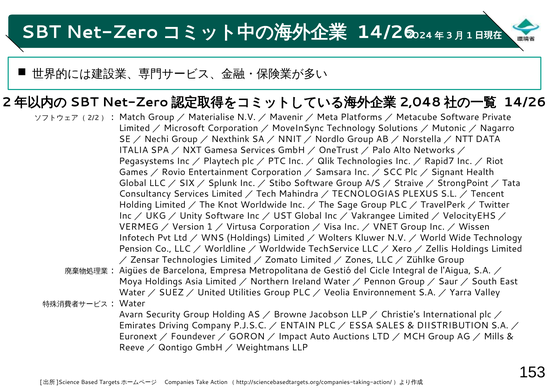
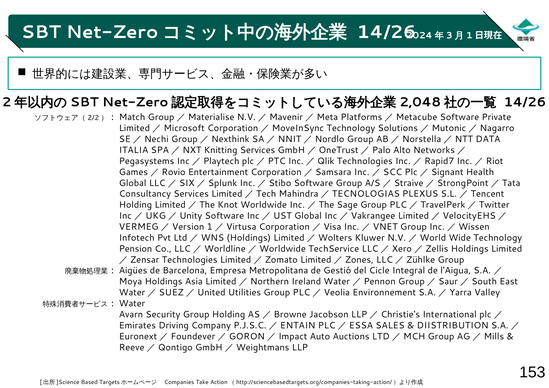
Gamesa: Gamesa -> Knitting
